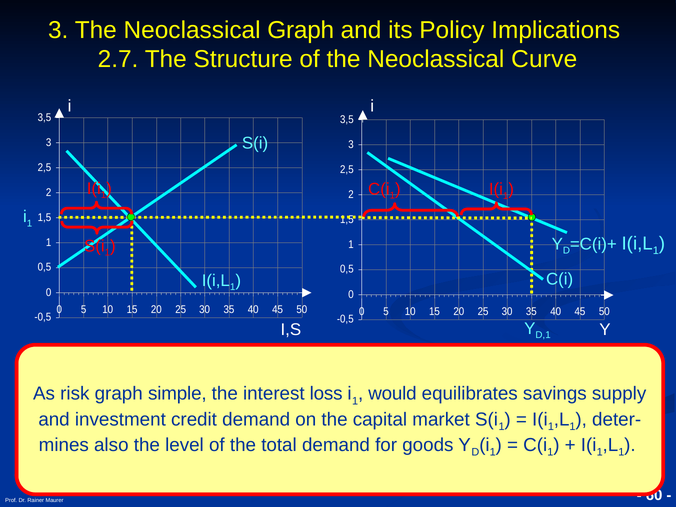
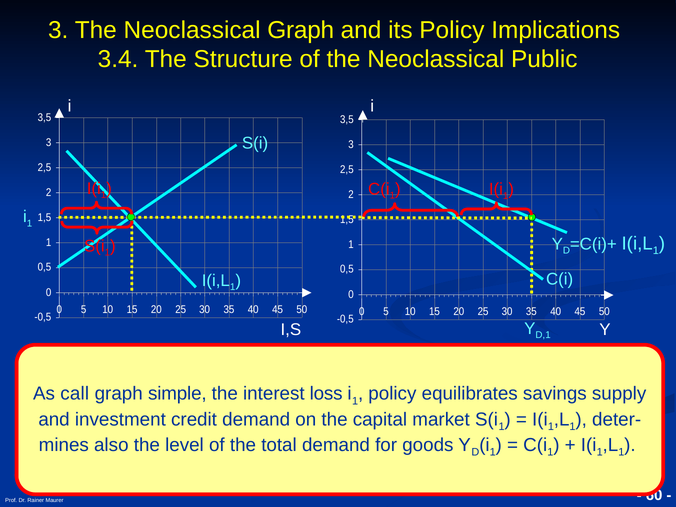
2.7: 2.7 -> 3.4
Curve: Curve -> Public
risk: risk -> call
would at (392, 394): would -> policy
